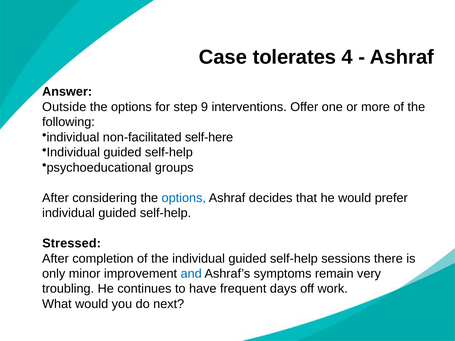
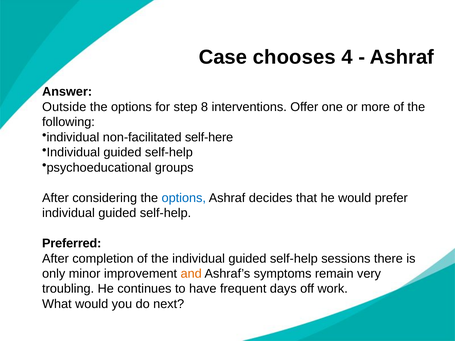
tolerates: tolerates -> chooses
9: 9 -> 8
Stressed: Stressed -> Preferred
and colour: blue -> orange
